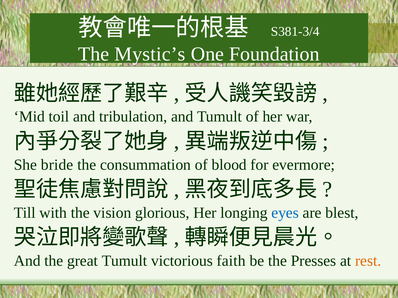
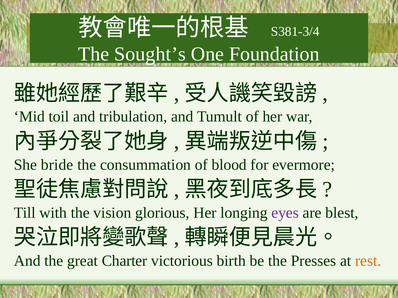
Mystic’s: Mystic’s -> Sought’s
eyes colour: blue -> purple
great Tumult: Tumult -> Charter
faith: faith -> birth
